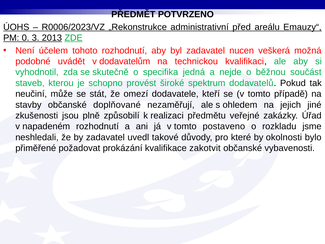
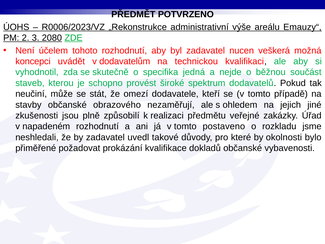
před: před -> výše
0: 0 -> 2
2013: 2013 -> 2080
podobné: podobné -> koncepci
doplňované: doplňované -> obrazového
zakotvit: zakotvit -> dokladů
